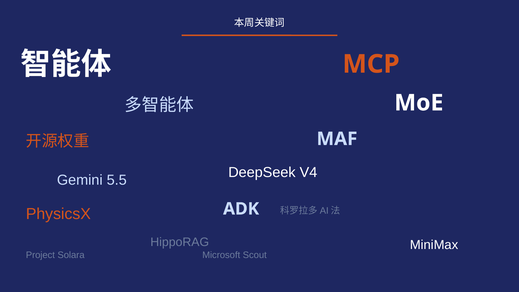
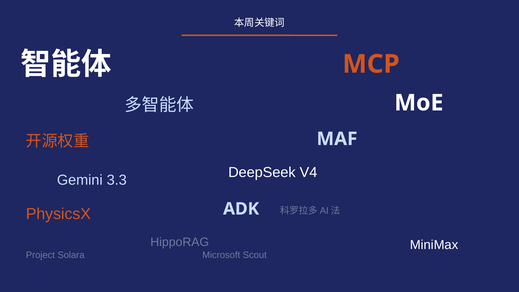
5.5: 5.5 -> 3.3
